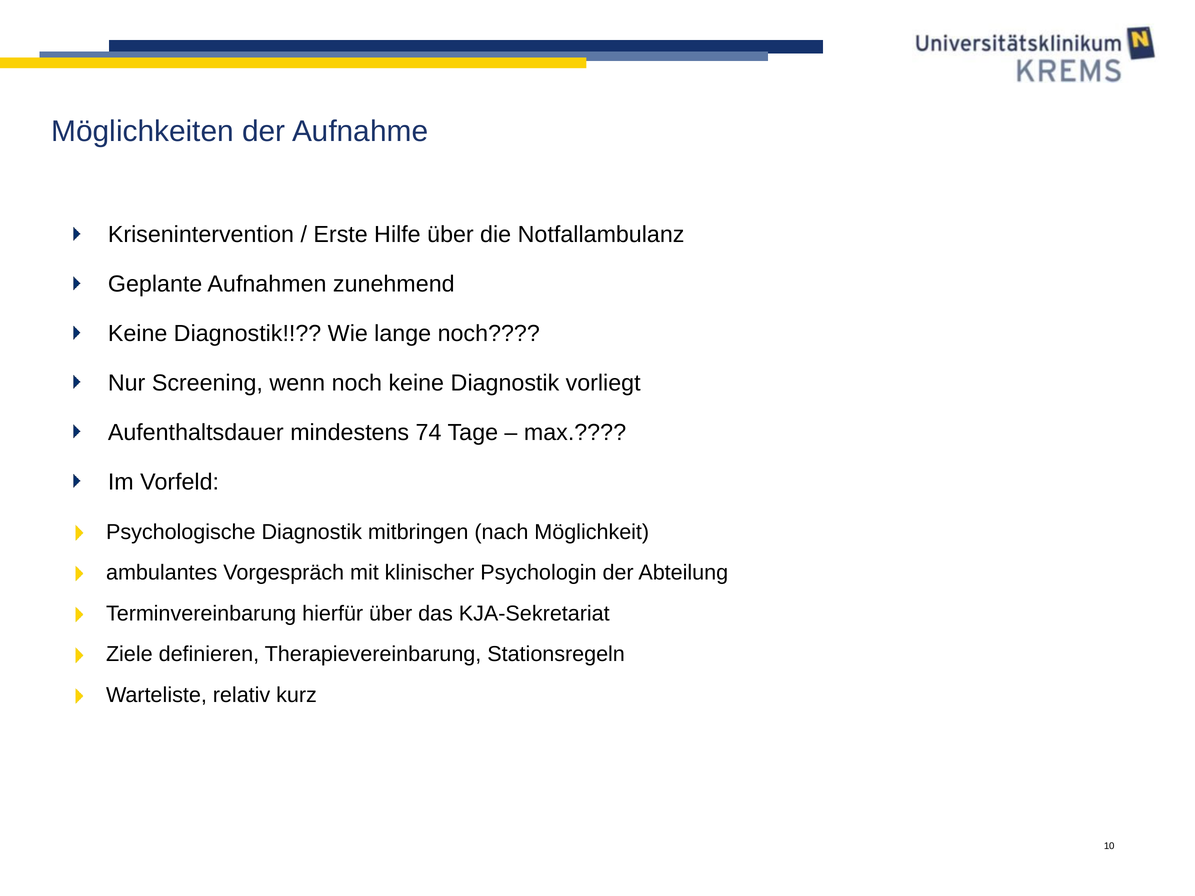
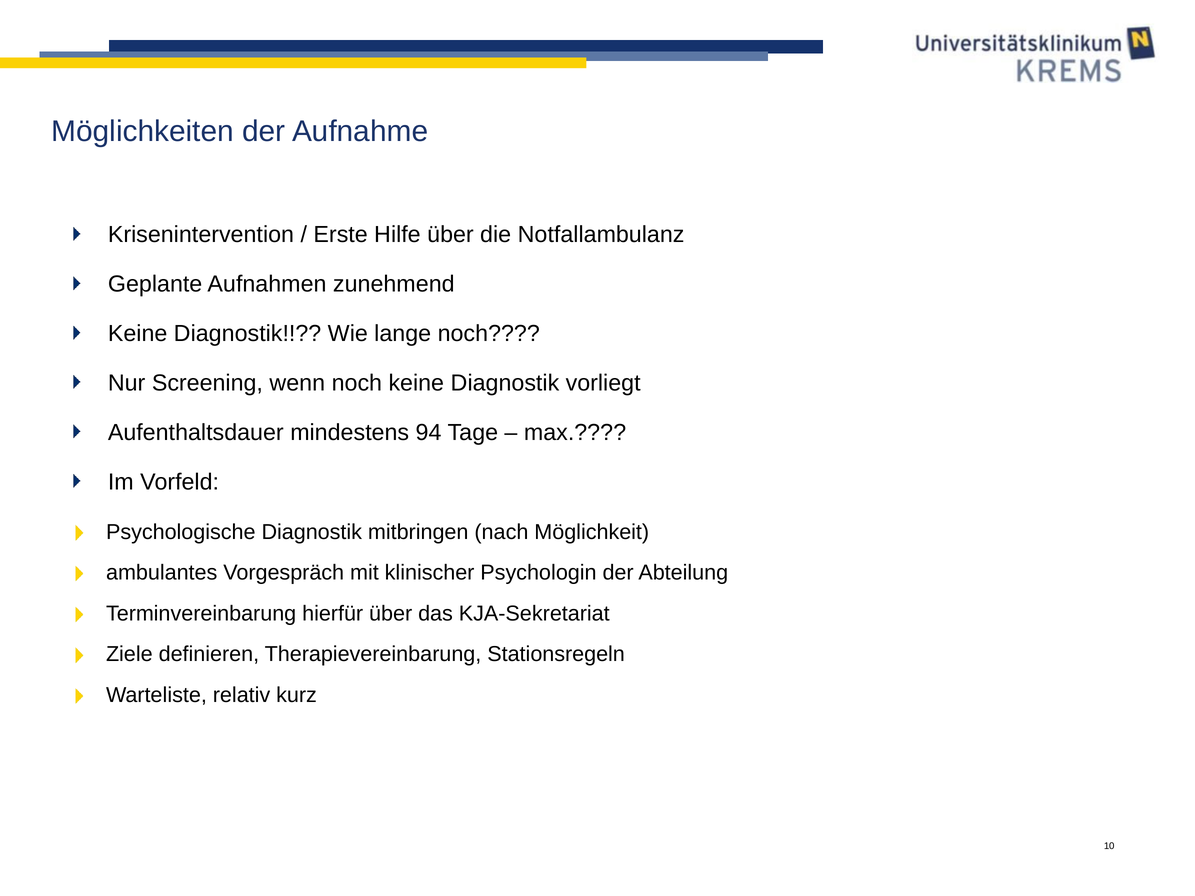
74: 74 -> 94
